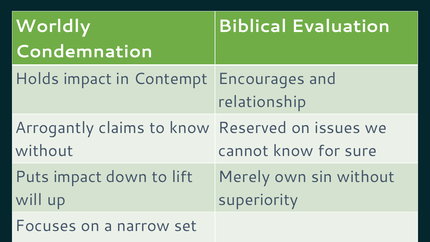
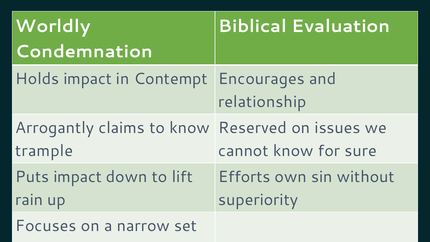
without at (44, 151): without -> trample
Merely: Merely -> Efforts
will: will -> rain
